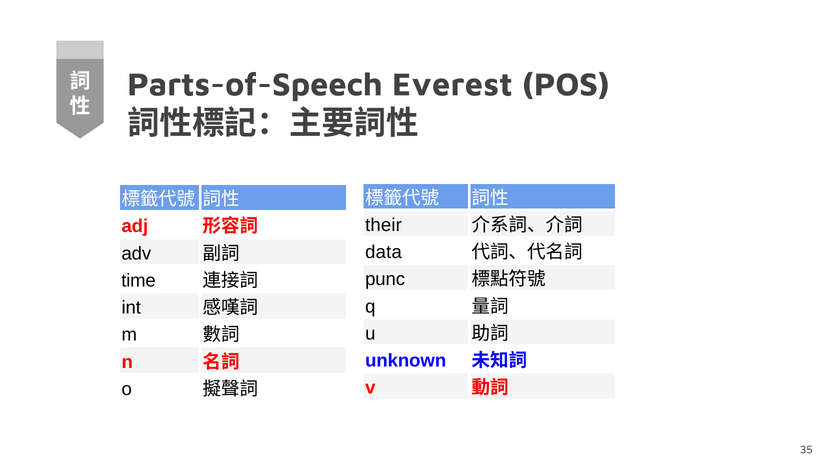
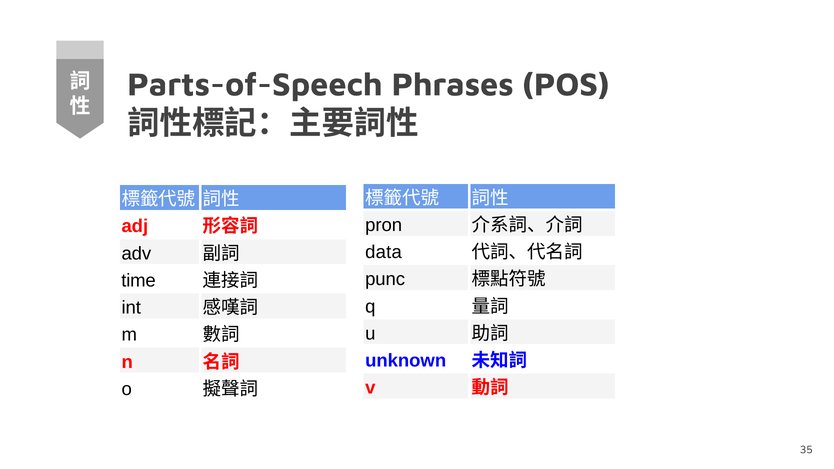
Everest: Everest -> Phrases
their: their -> pron
